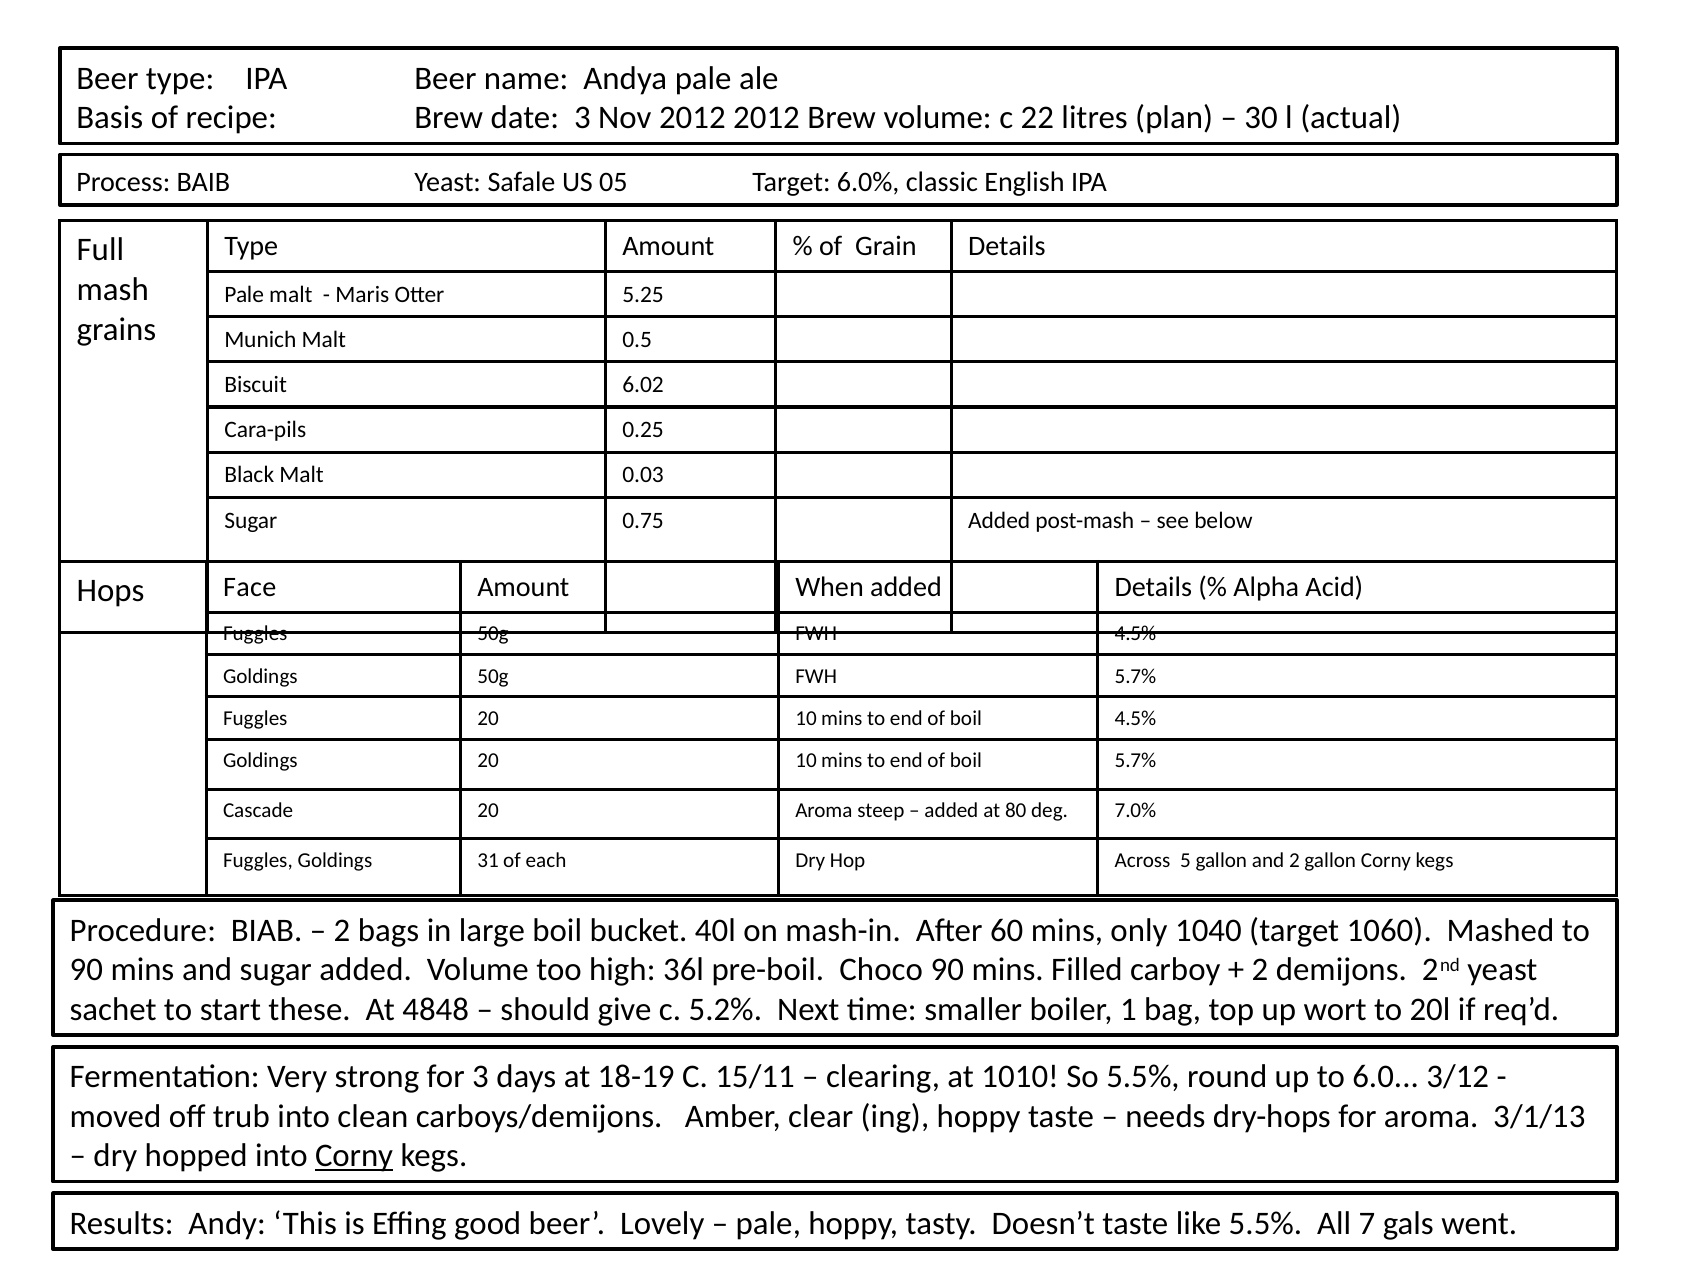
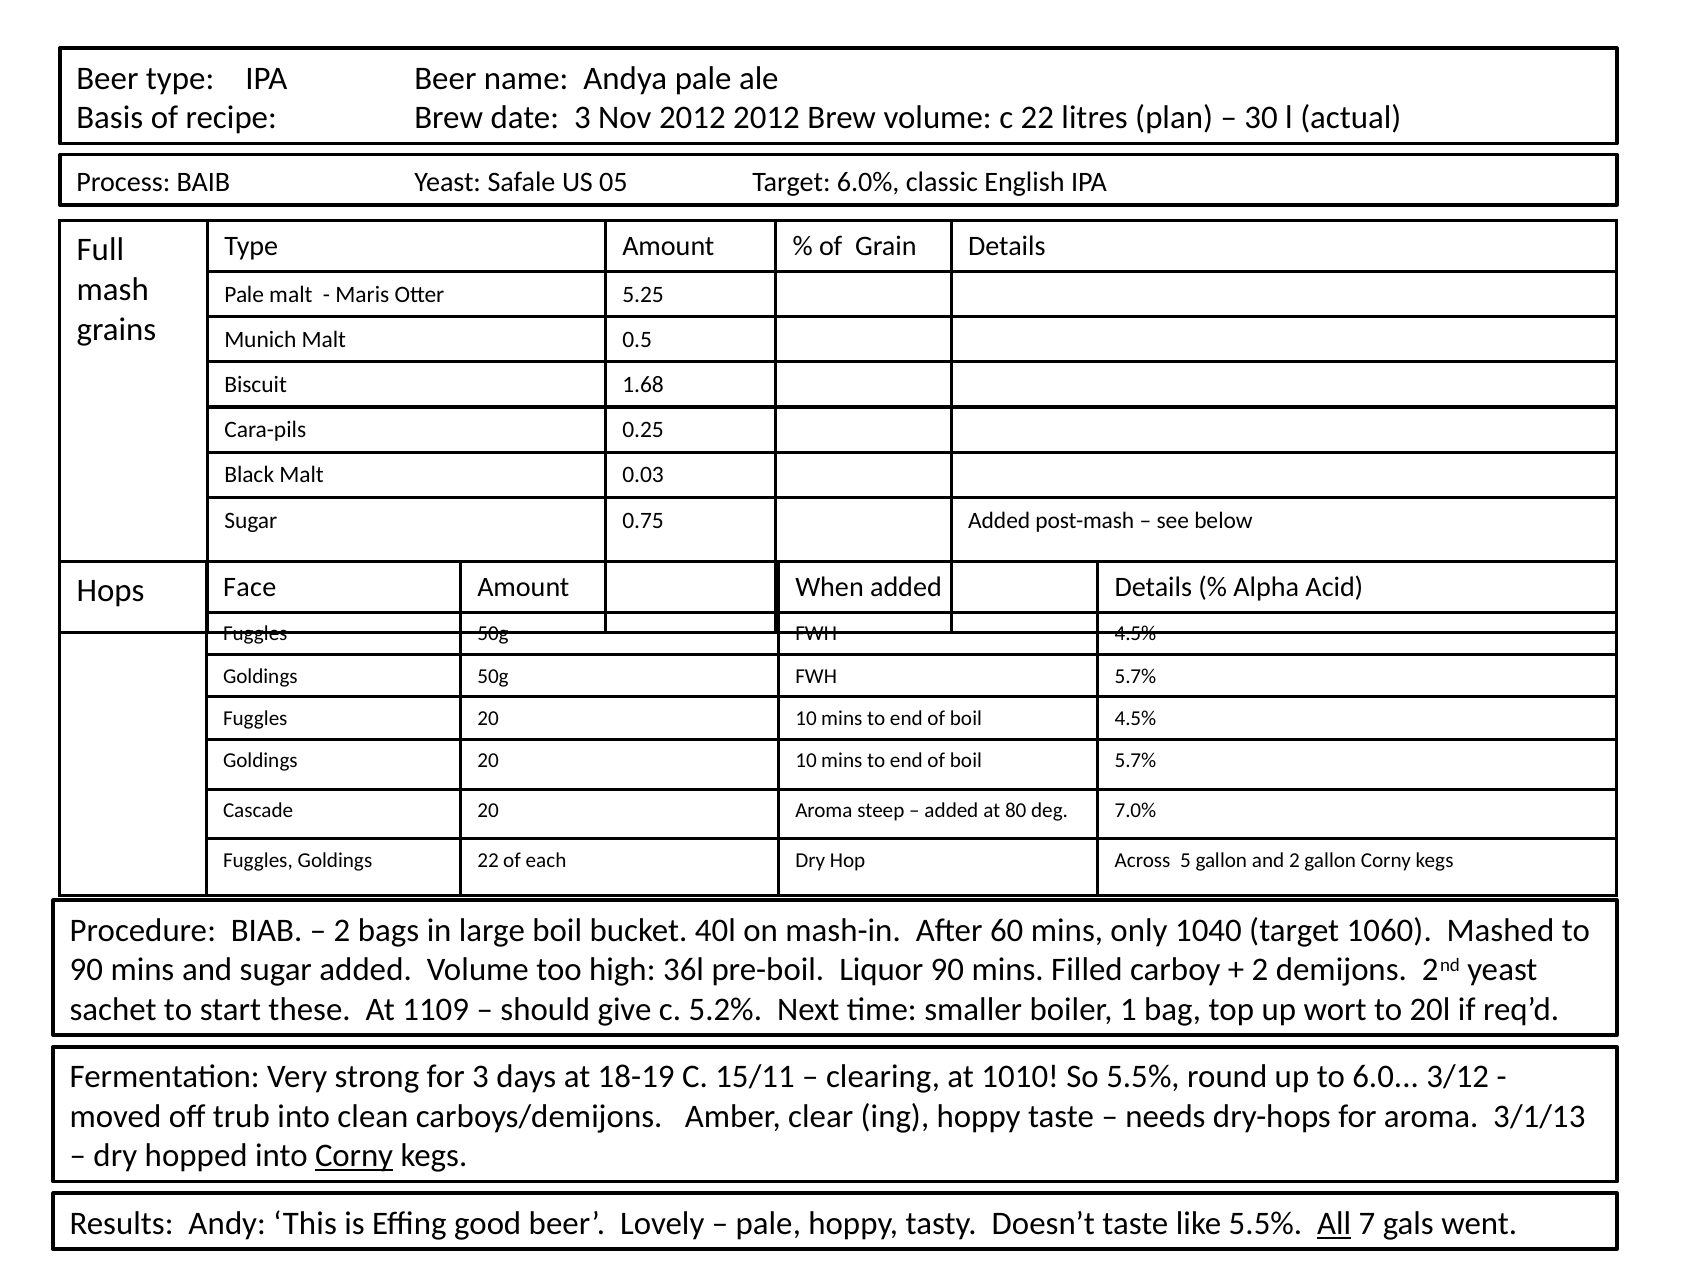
6.02: 6.02 -> 1.68
Goldings 31: 31 -> 22
Choco: Choco -> Liquor
4848: 4848 -> 1109
All underline: none -> present
